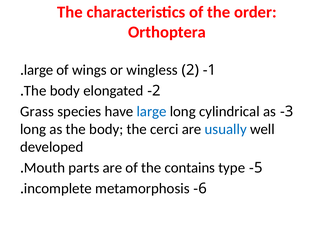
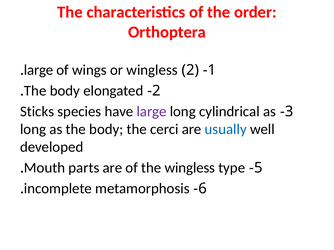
Grass: Grass -> Sticks
large at (152, 112) colour: blue -> purple
the contains: contains -> wingless
